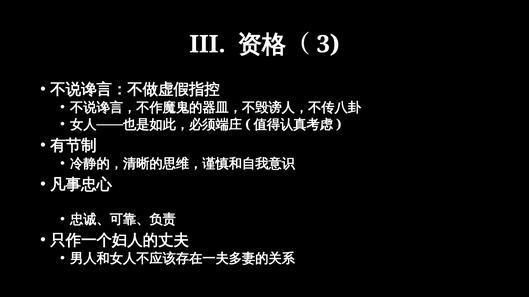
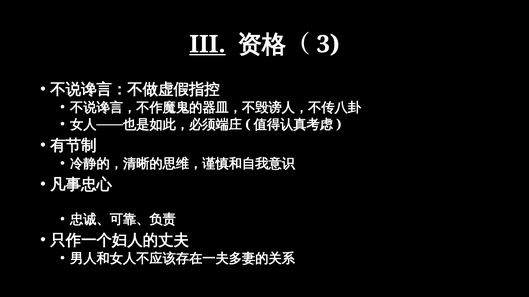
III underline: none -> present
